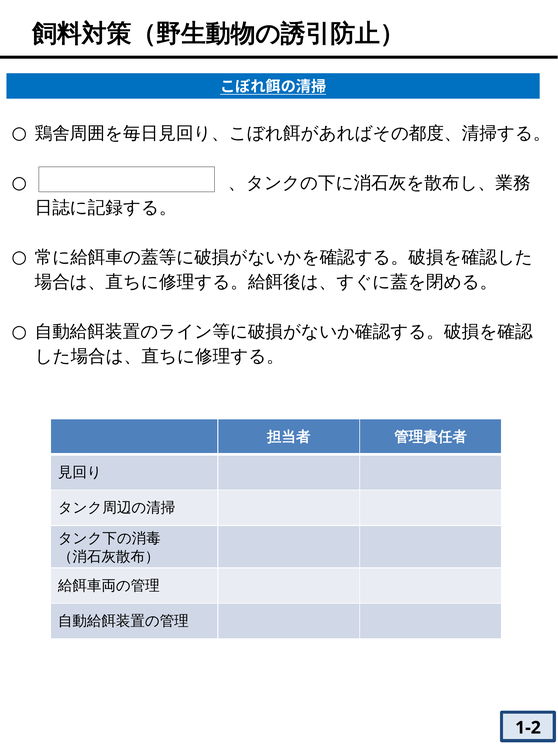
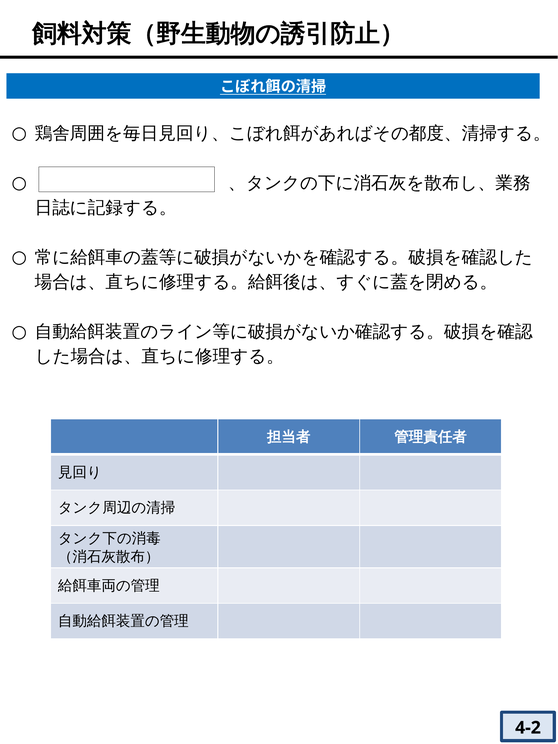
1-2: 1-2 -> 4-2
